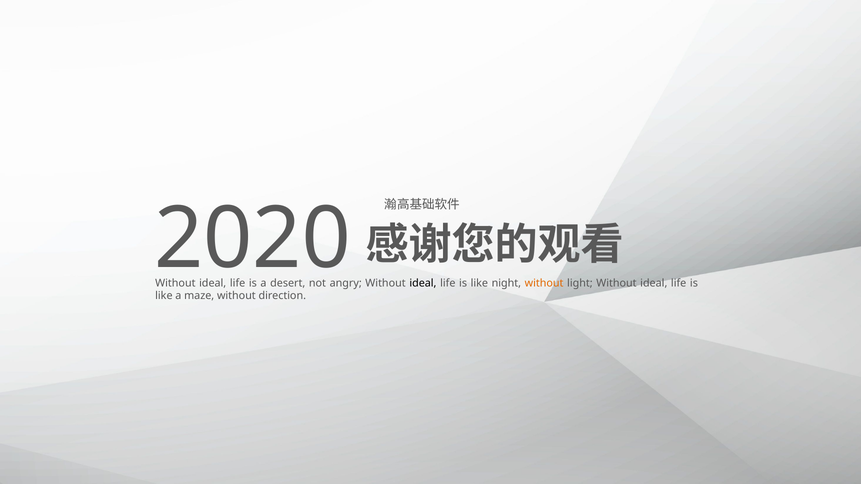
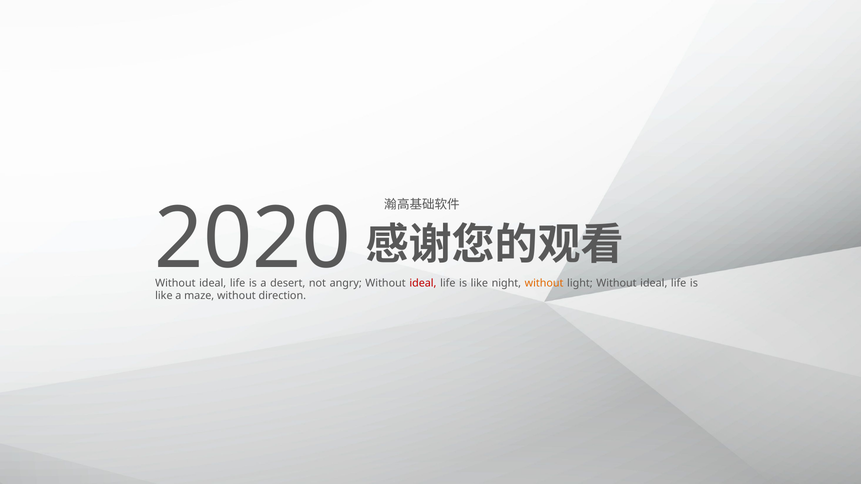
ideal at (423, 283) colour: black -> red
